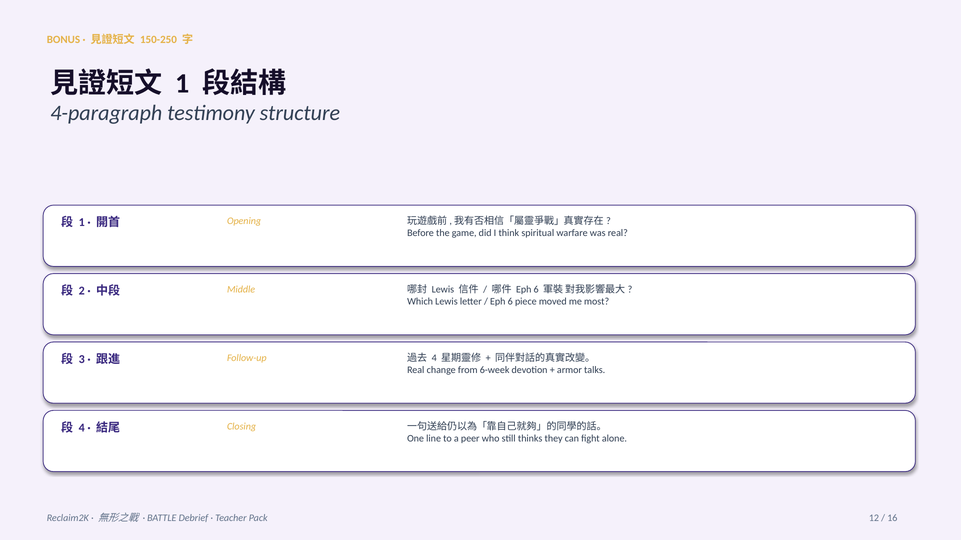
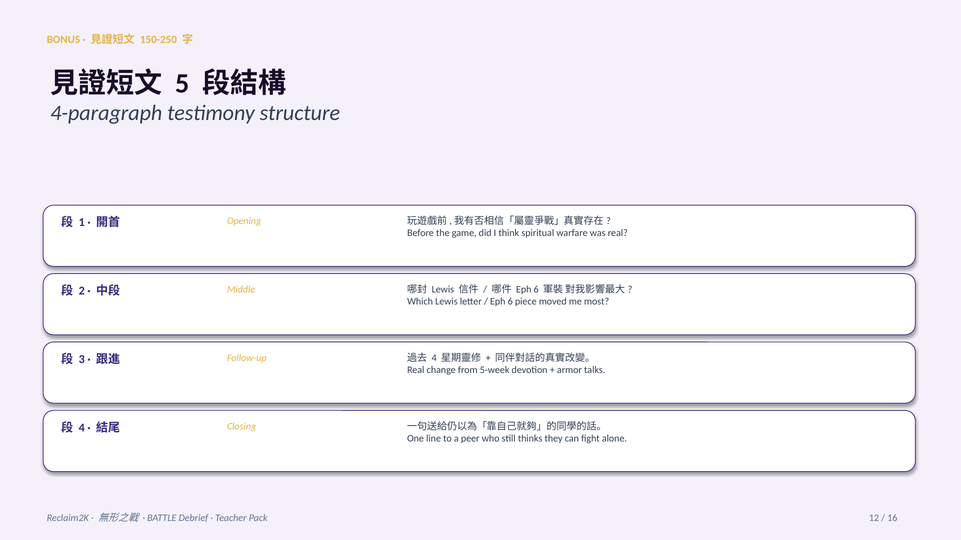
1 at (182, 84): 1 -> 5
6-week: 6-week -> 5-week
